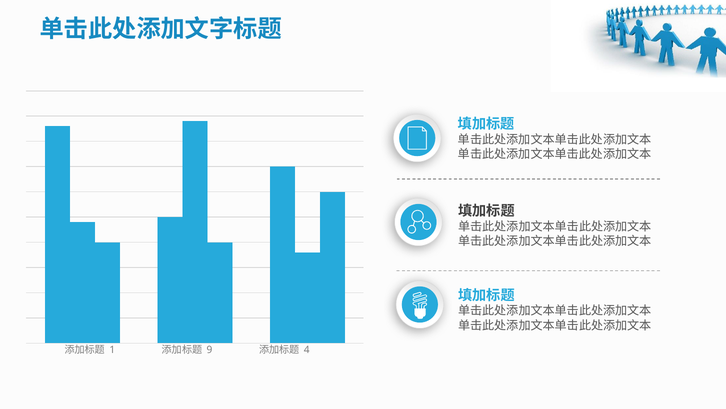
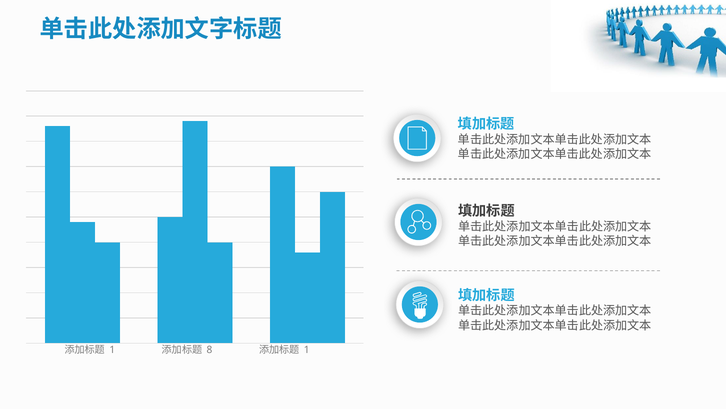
9: 9 -> 8
4 at (307, 349): 4 -> 1
